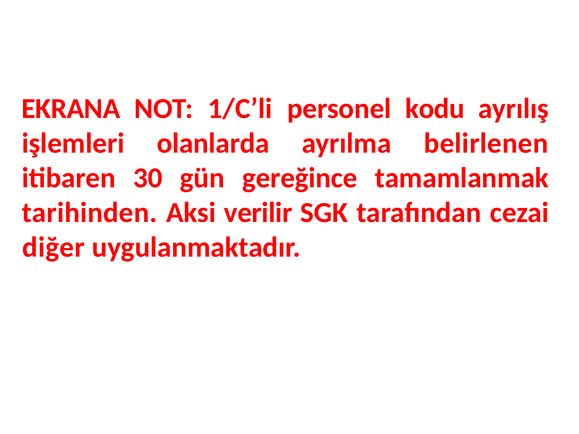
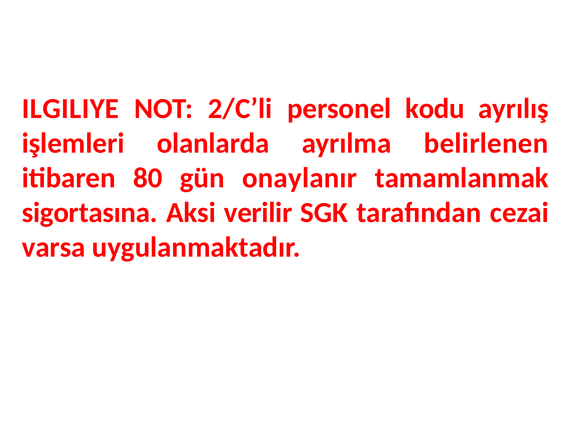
EKRANA: EKRANA -> ILGILIYE
1/C’li: 1/C’li -> 2/C’li
30: 30 -> 80
gereğince: gereğince -> onaylanır
tarihinden: tarihinden -> sigortasına
diğer: diğer -> varsa
